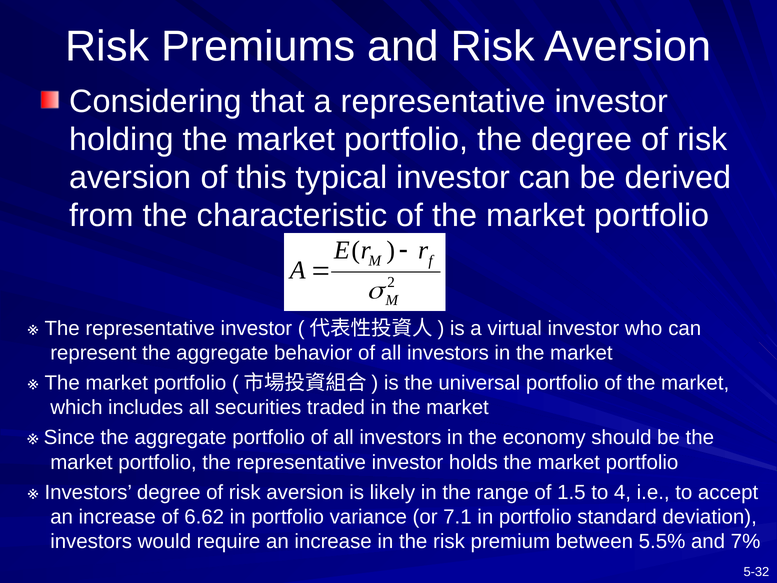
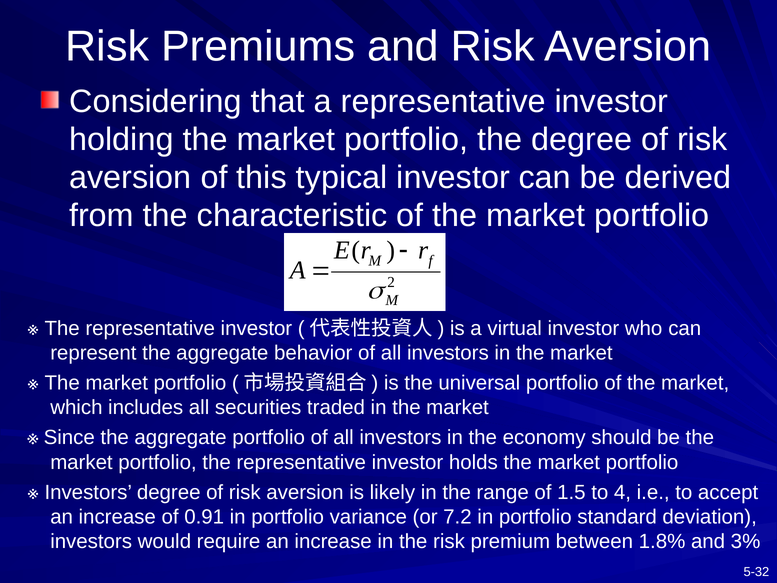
6.62: 6.62 -> 0.91
7.1: 7.1 -> 7.2
5.5%: 5.5% -> 1.8%
7%: 7% -> 3%
